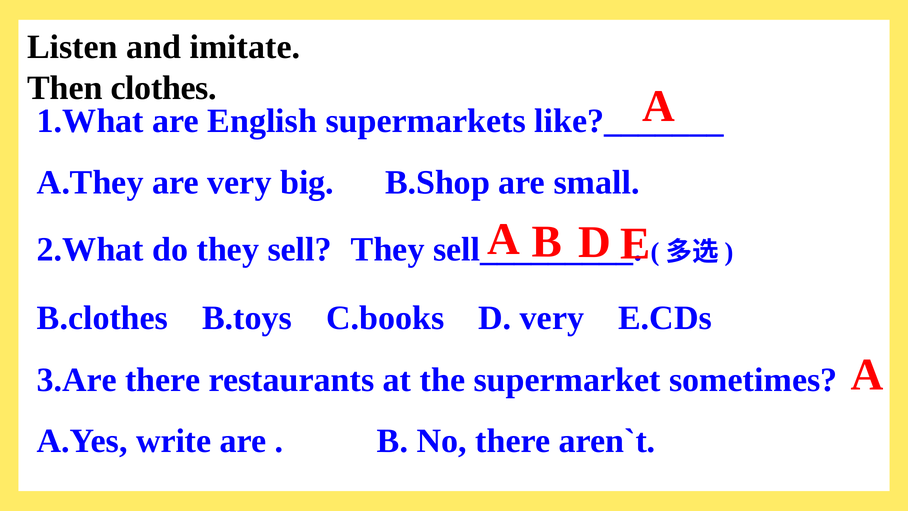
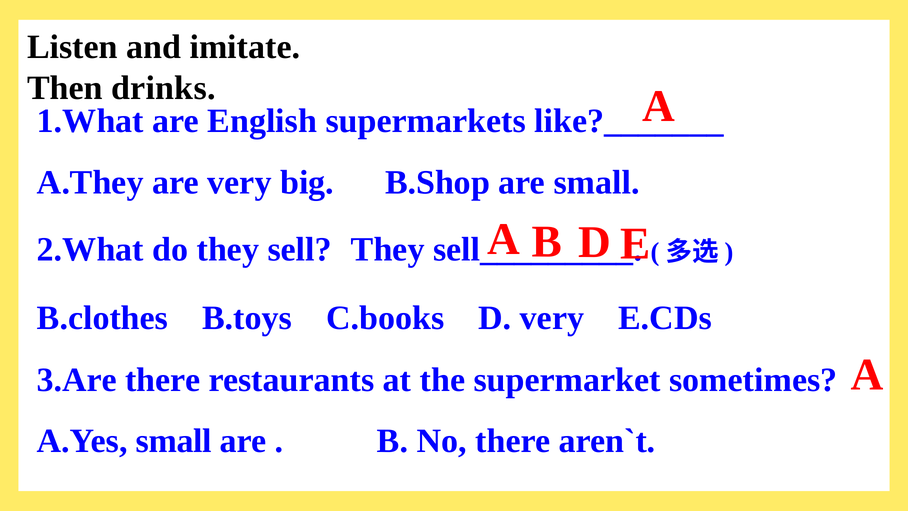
clothes: clothes -> drinks
A.Yes write: write -> small
